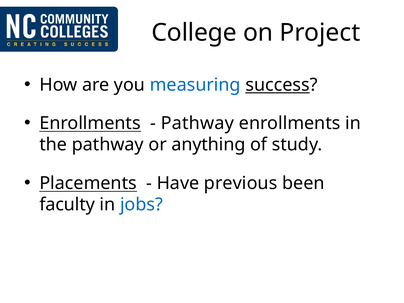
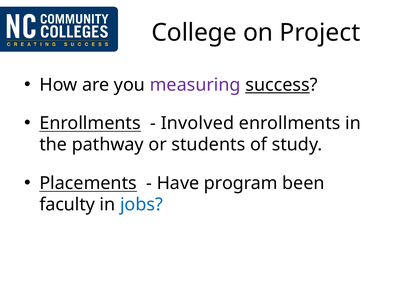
measuring colour: blue -> purple
Pathway at (197, 123): Pathway -> Involved
anything: anything -> students
previous: previous -> program
